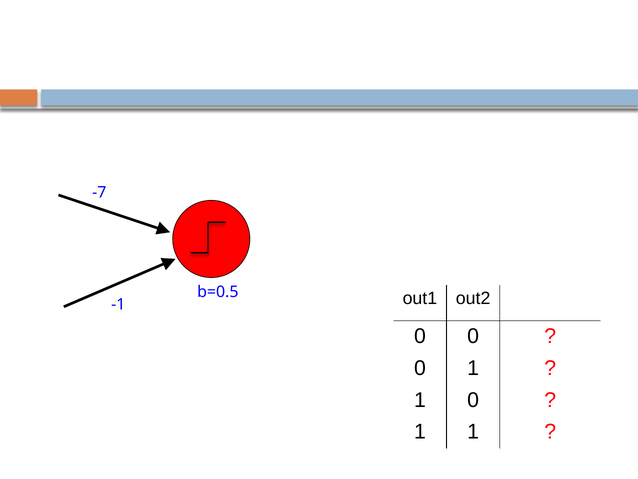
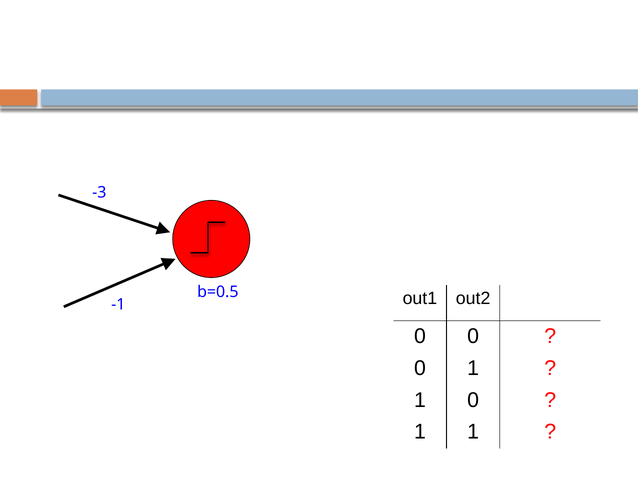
-7: -7 -> -3
